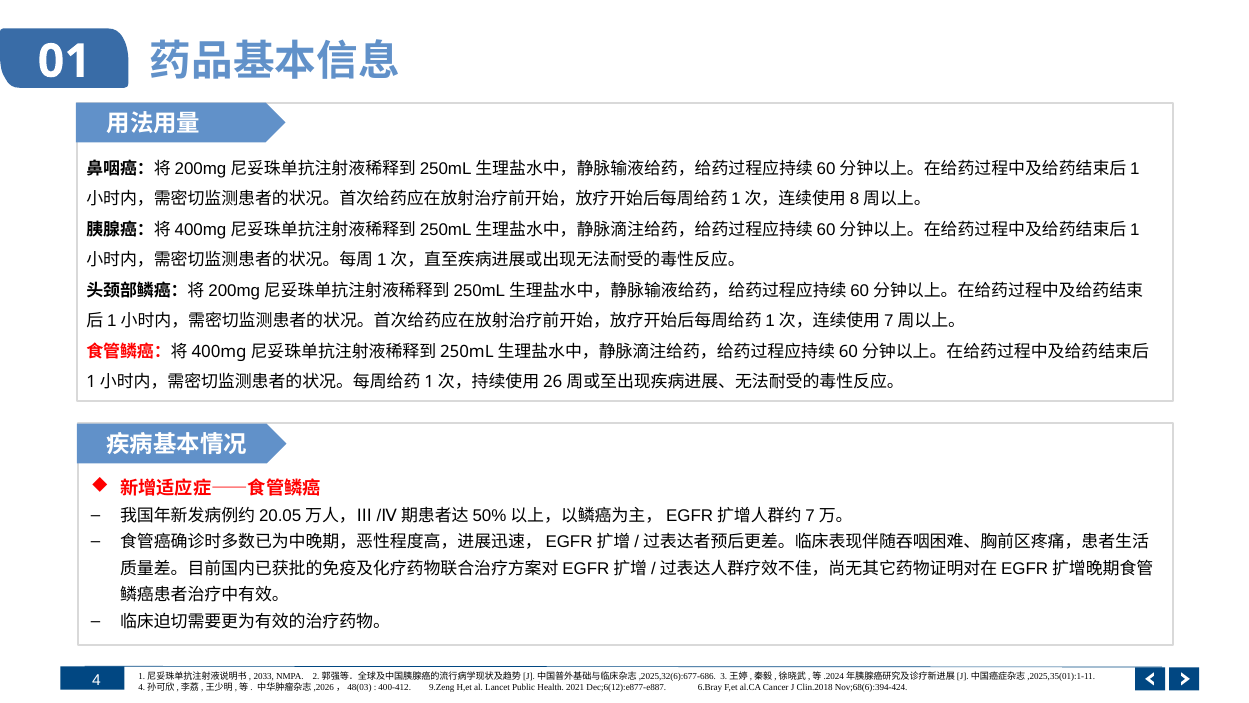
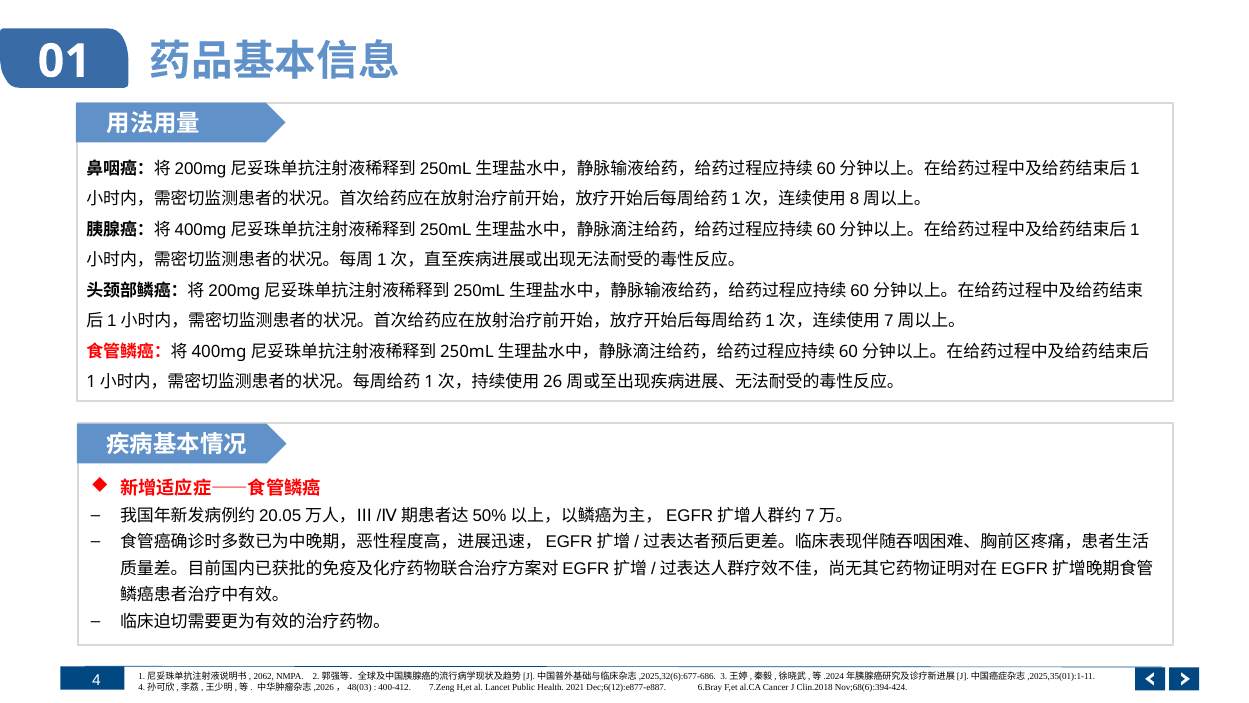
2033: 2033 -> 2062
9.Zeng: 9.Zeng -> 7.Zeng
